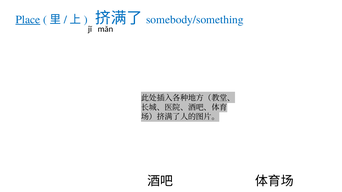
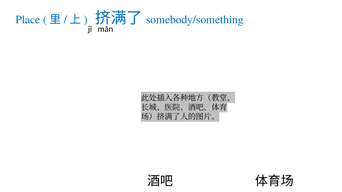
Place underline: present -> none
